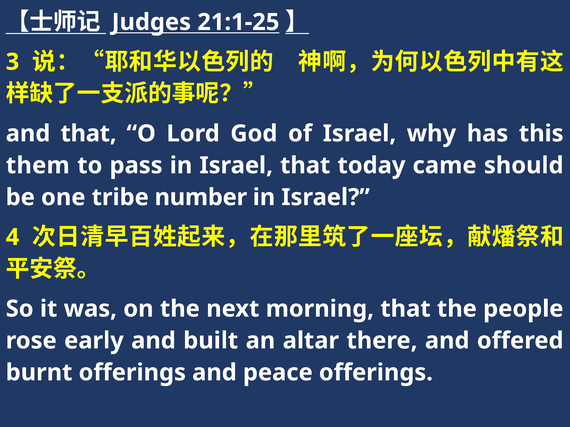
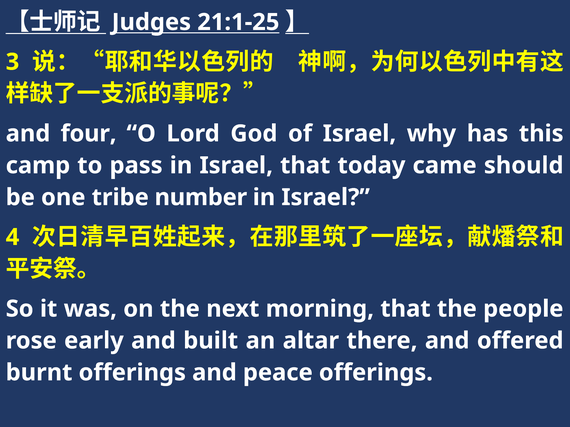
and that: that -> four
them: them -> camp
